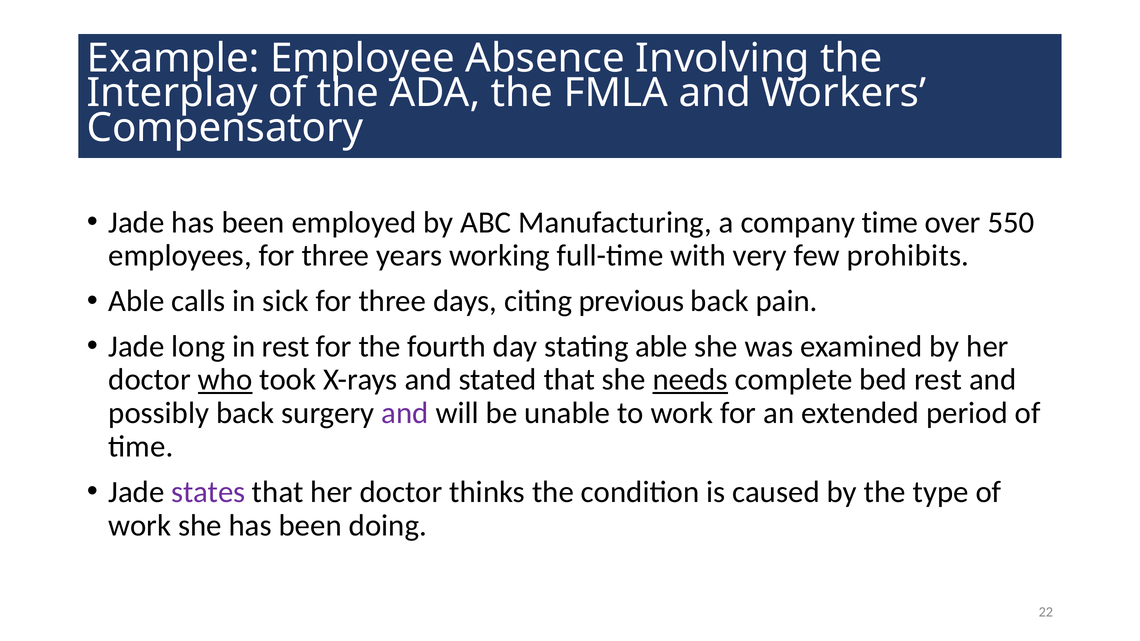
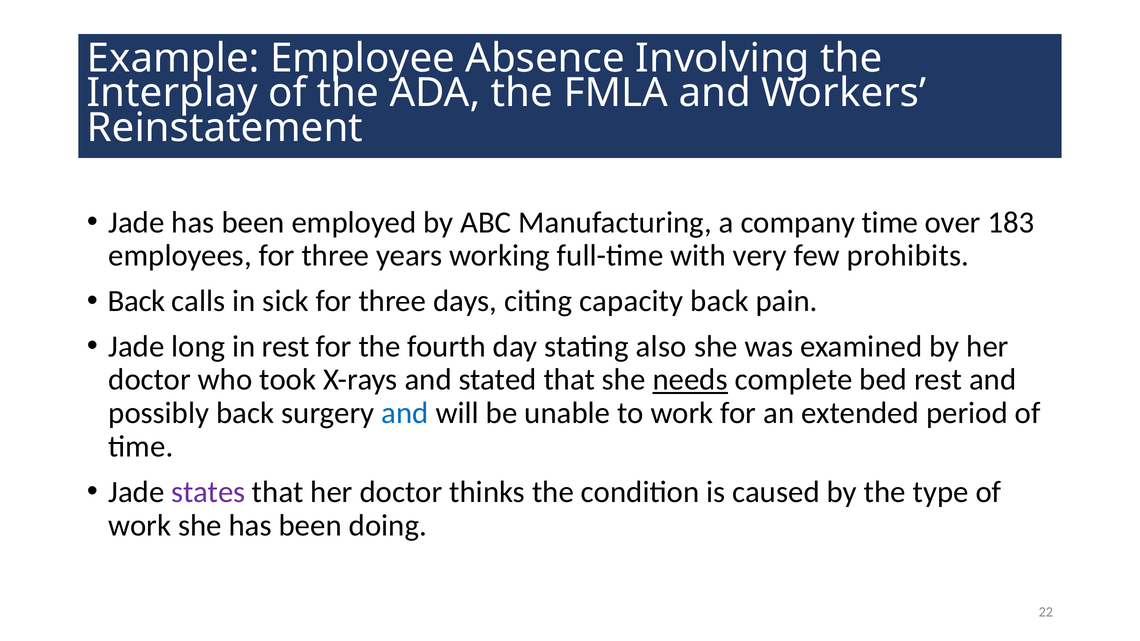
Compensatory: Compensatory -> Reinstatement
550: 550 -> 183
Able at (136, 301): Able -> Back
previous: previous -> capacity
stating able: able -> also
who underline: present -> none
and at (405, 413) colour: purple -> blue
